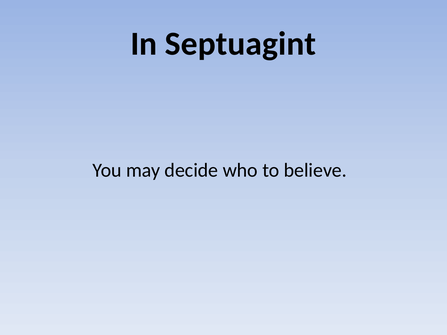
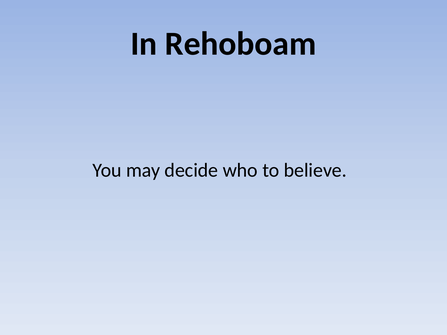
Septuagint: Septuagint -> Rehoboam
